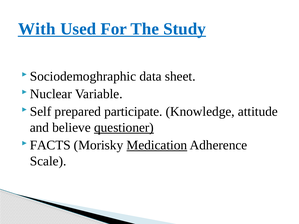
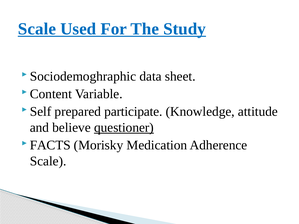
With at (37, 29): With -> Scale
Nuclear: Nuclear -> Content
Medication underline: present -> none
